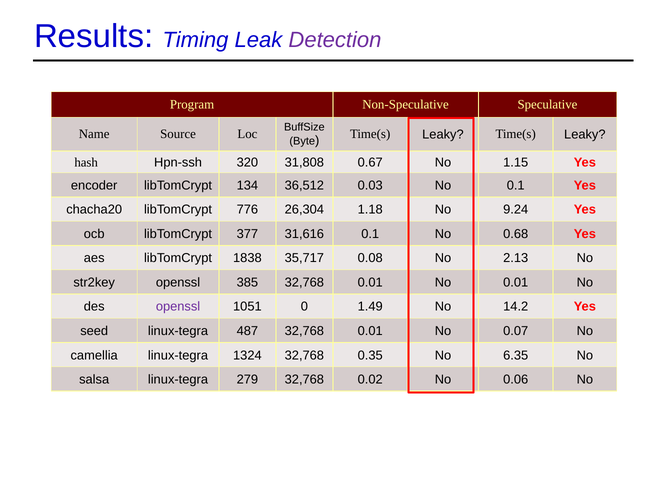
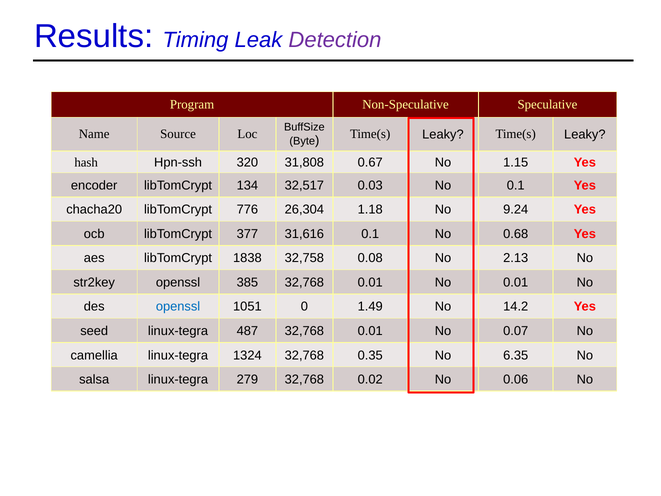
36,512: 36,512 -> 32,517
35,717: 35,717 -> 32,758
openssl at (178, 307) colour: purple -> blue
